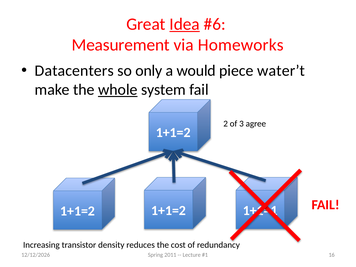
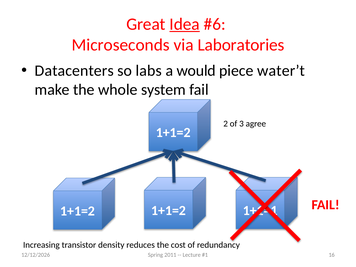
Measurement: Measurement -> Microseconds
Homeworks: Homeworks -> Laboratories
only: only -> labs
whole underline: present -> none
